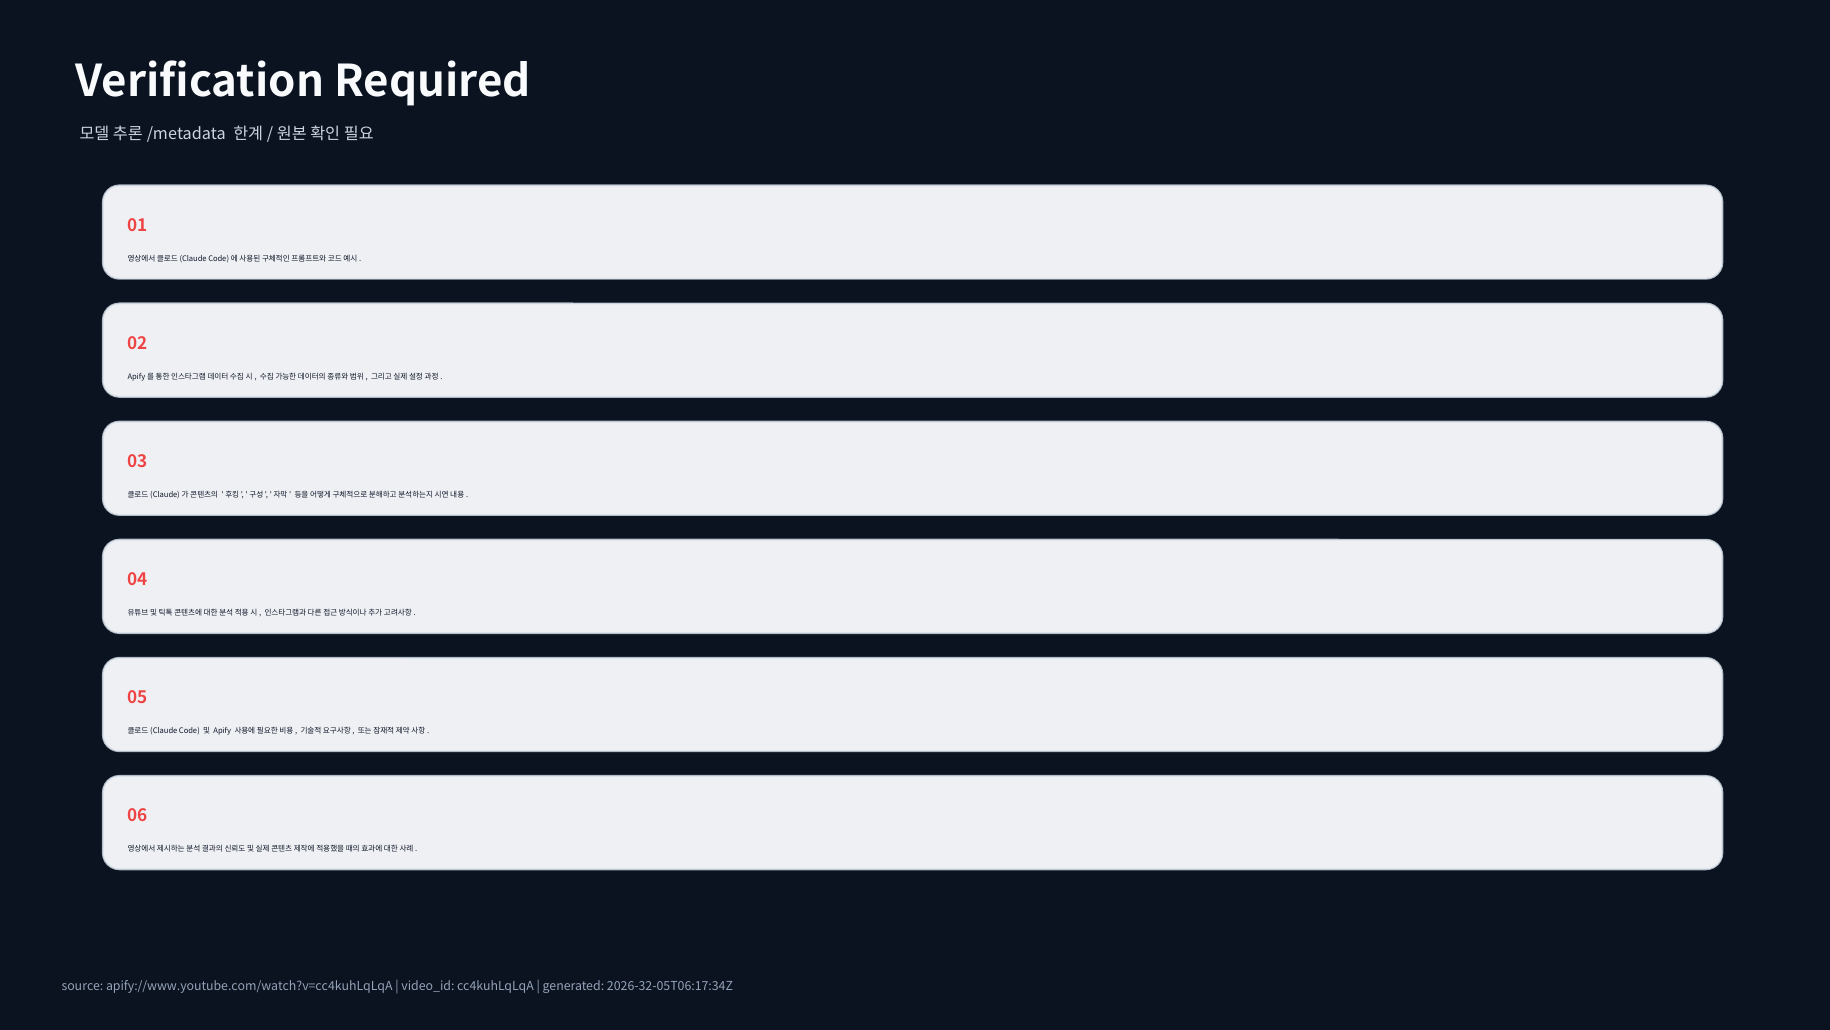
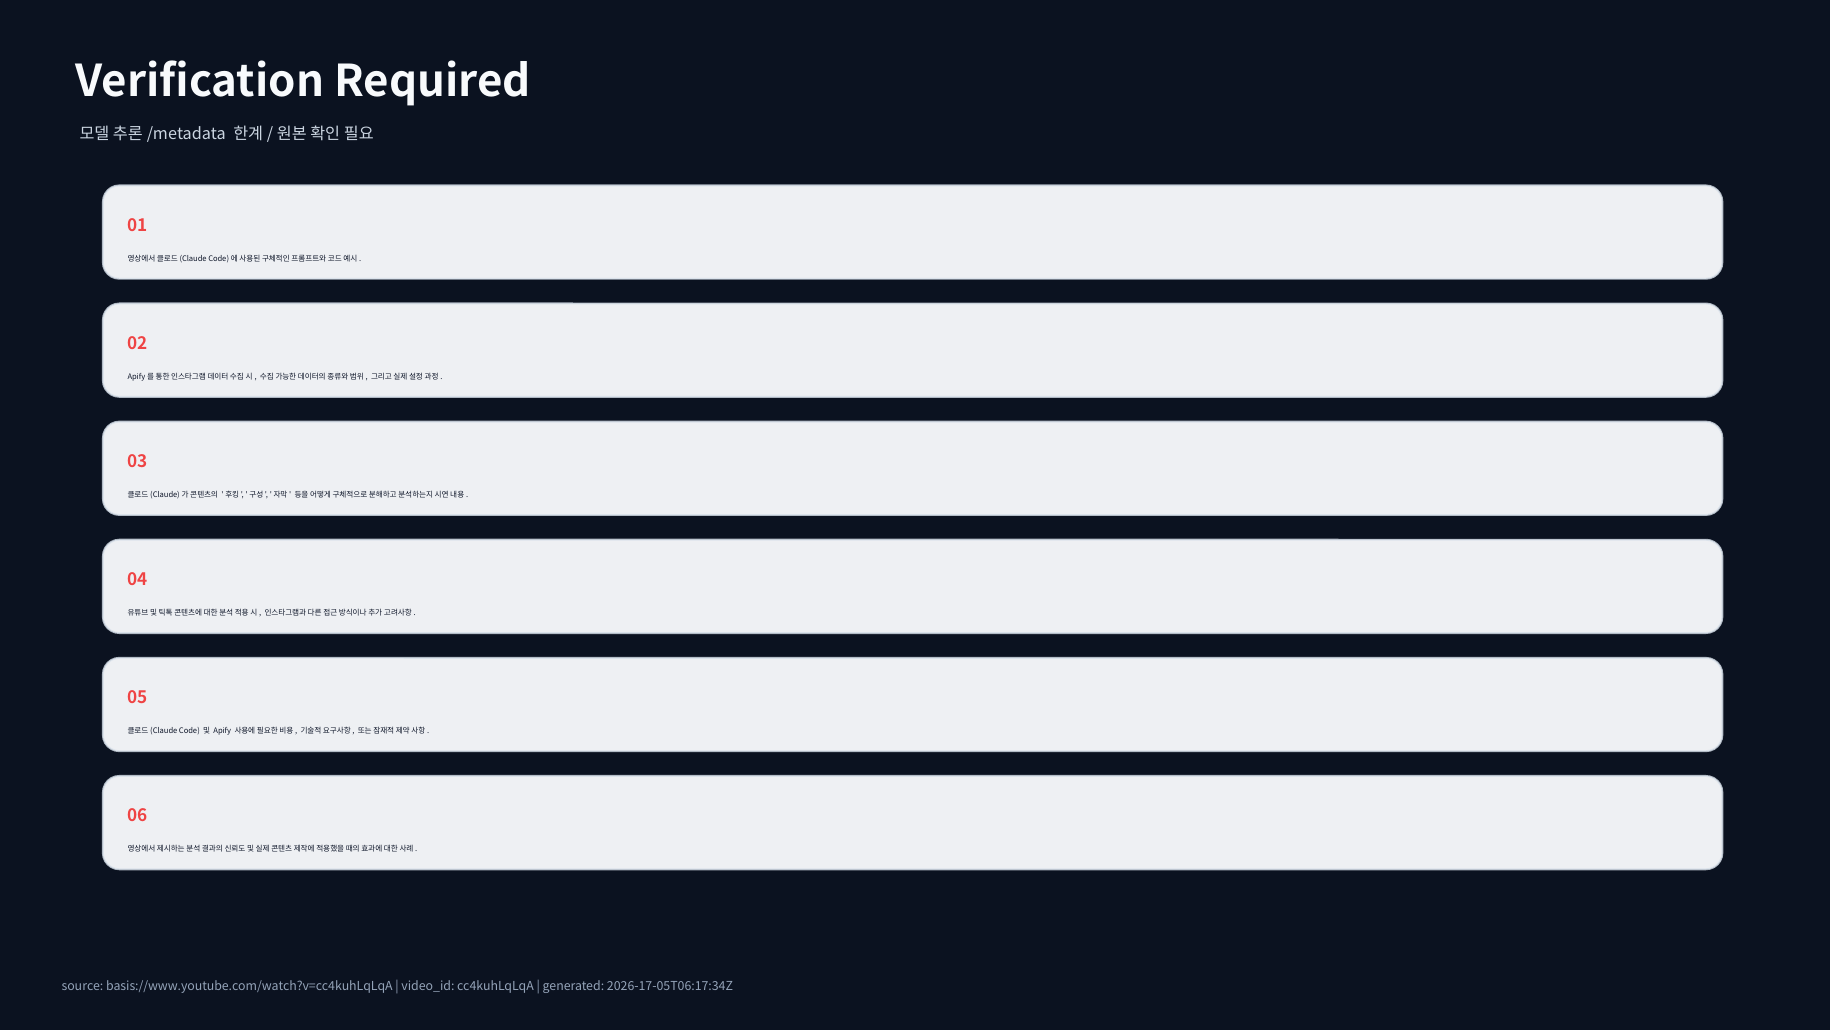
apify://www.youtube.com/watch?v=cc4kuhLqLqA: apify://www.youtube.com/watch?v=cc4kuhLqLqA -> basis://www.youtube.com/watch?v=cc4kuhLqLqA
2026-32-05T06:17:34Z: 2026-32-05T06:17:34Z -> 2026-17-05T06:17:34Z
